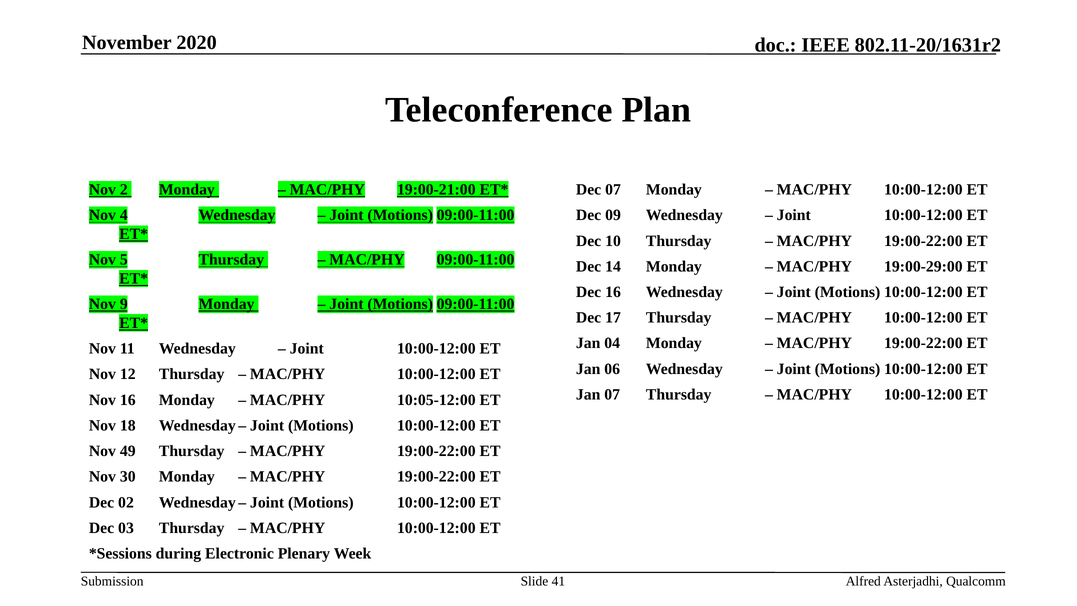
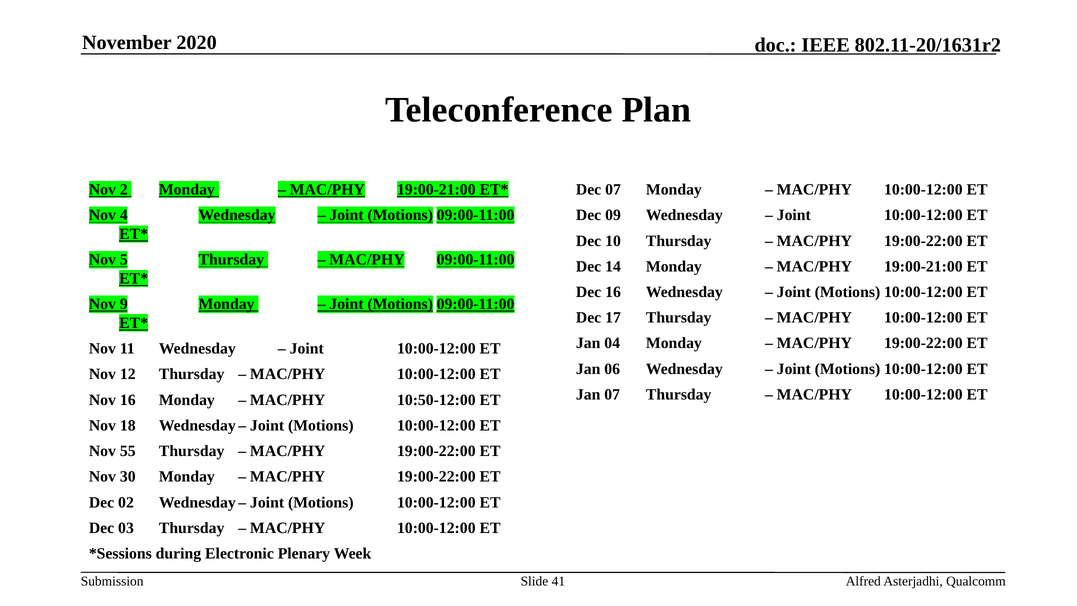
19:00-29:00 at (923, 266): 19:00-29:00 -> 19:00-21:00
10:05-12:00: 10:05-12:00 -> 10:50-12:00
49: 49 -> 55
